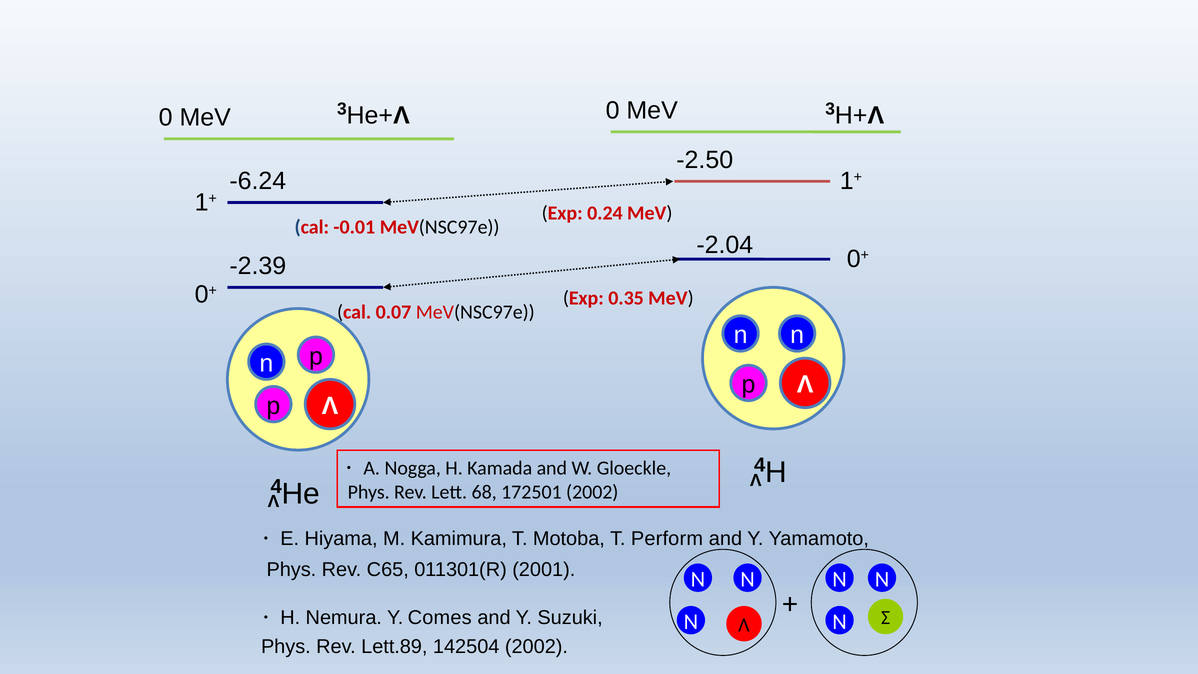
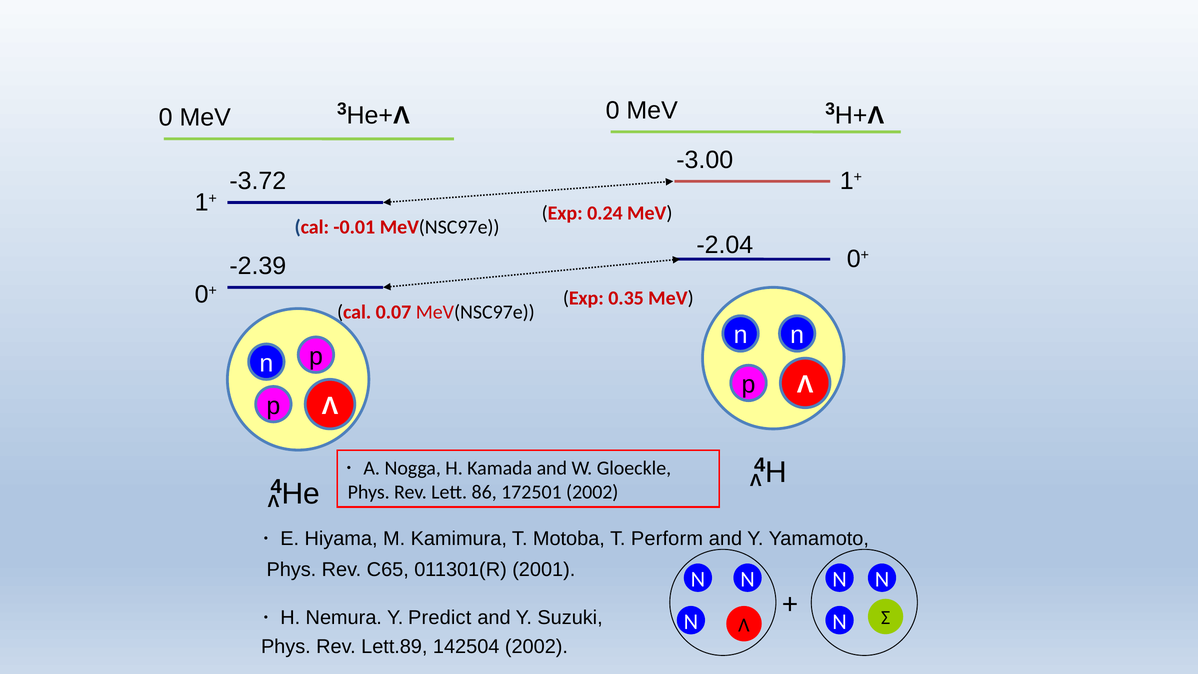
-2.50: -2.50 -> -3.00
-6.24: -6.24 -> -3.72
68: 68 -> 86
Comes: Comes -> Predict
